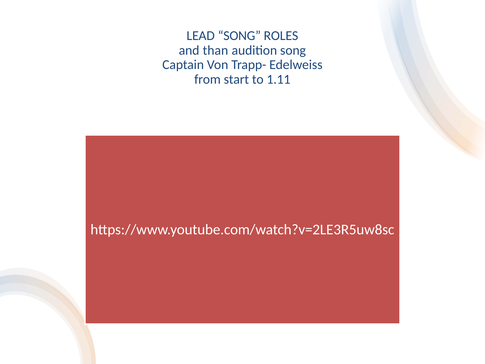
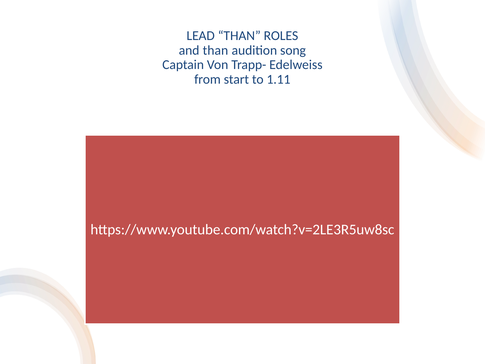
LEAD SONG: SONG -> THAN
